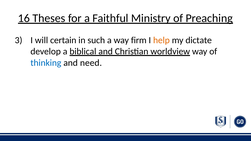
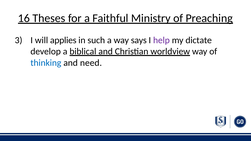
certain: certain -> applies
firm: firm -> says
help colour: orange -> purple
